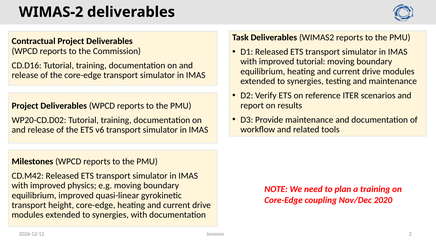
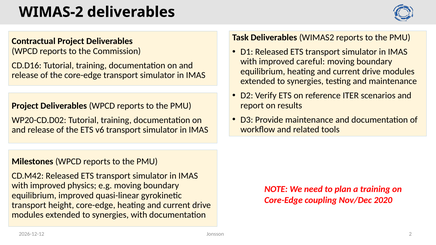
improved tutorial: tutorial -> careful
